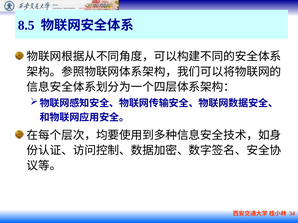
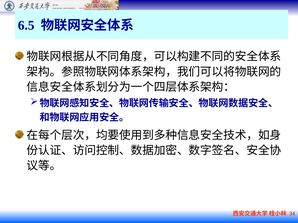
8.5: 8.5 -> 6.5
